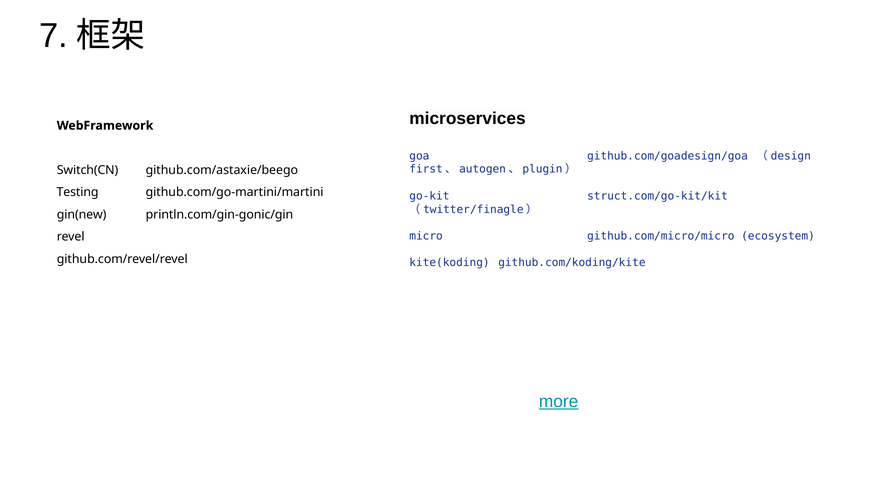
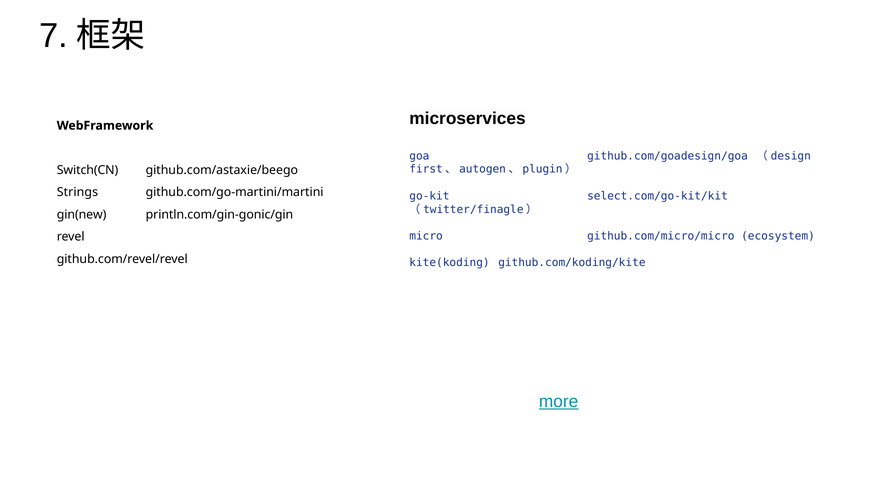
Testing: Testing -> Strings
struct.com/go-kit/kit: struct.com/go-kit/kit -> select.com/go-kit/kit
